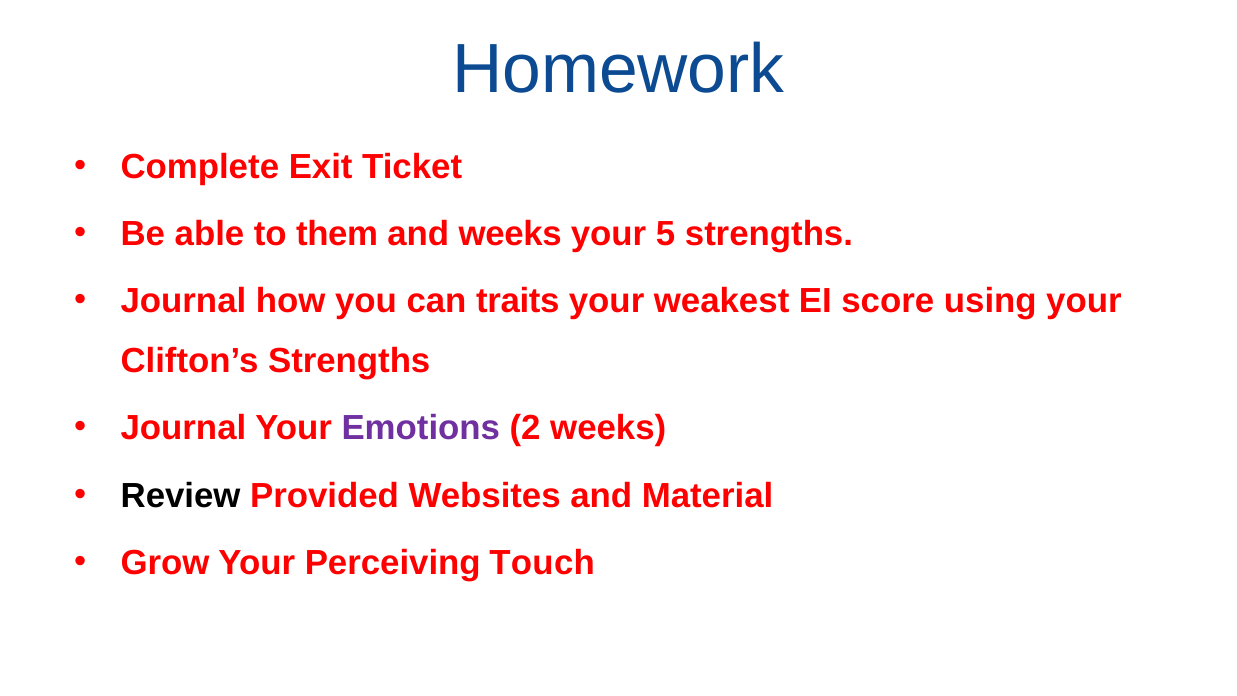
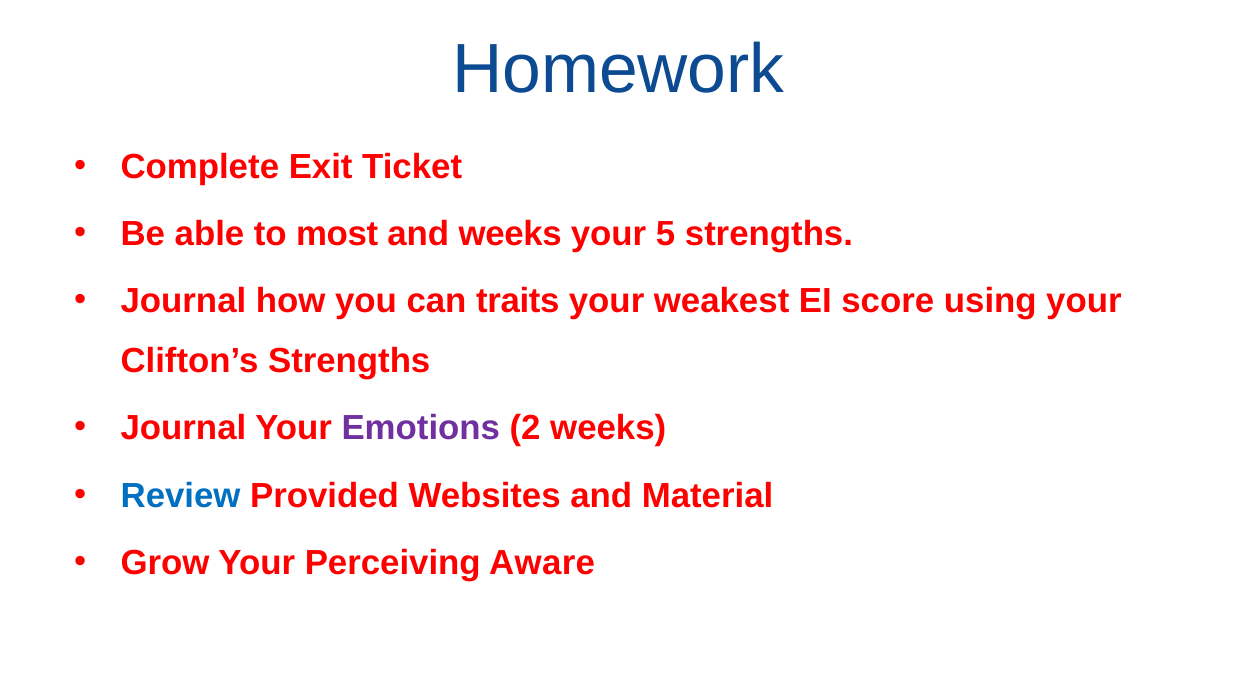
them: them -> most
Review colour: black -> blue
Touch: Touch -> Aware
